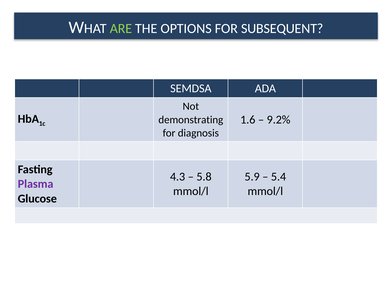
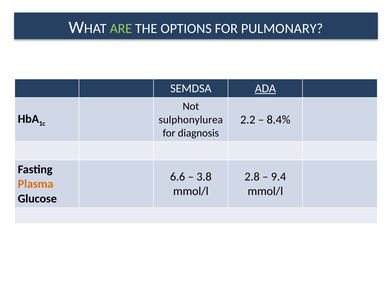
SUBSEQUENT: SUBSEQUENT -> PULMONARY
ADA underline: none -> present
1.6: 1.6 -> 2.2
9.2%: 9.2% -> 8.4%
demonstrating: demonstrating -> sulphonylurea
4.3: 4.3 -> 6.6
5.8: 5.8 -> 3.8
5.9: 5.9 -> 2.8
5.4: 5.4 -> 9.4
Plasma colour: purple -> orange
